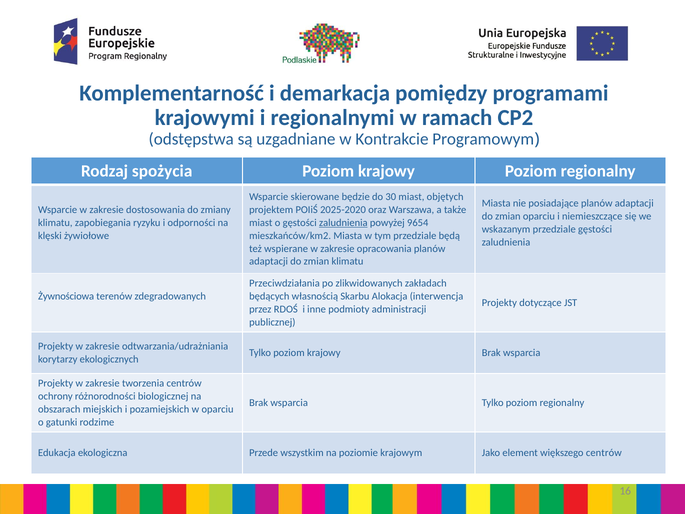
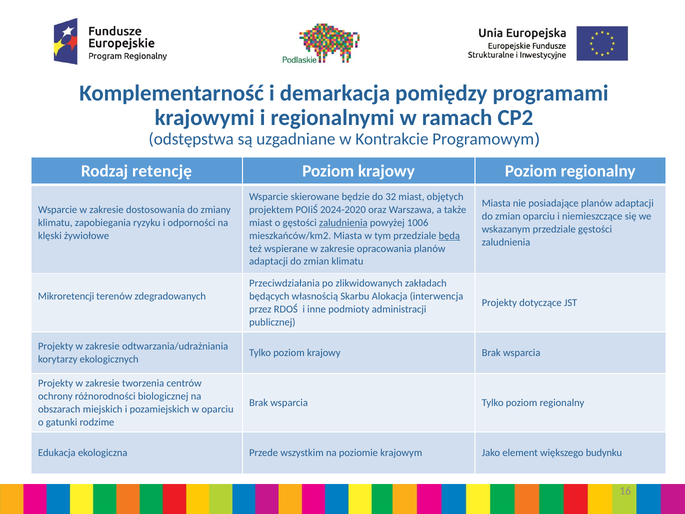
spożycia: spożycia -> retencję
30: 30 -> 32
2025-2020: 2025-2020 -> 2024-2020
9654: 9654 -> 1006
będą underline: none -> present
Żywnościowa: Żywnościowa -> Mikroretencji
większego centrów: centrów -> budynku
